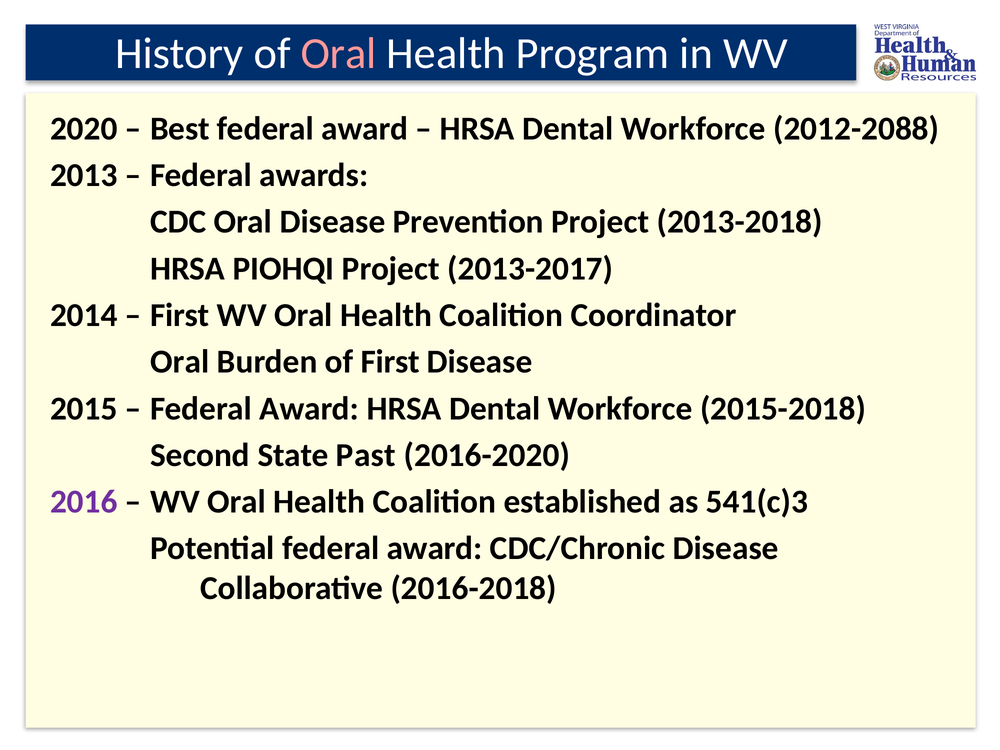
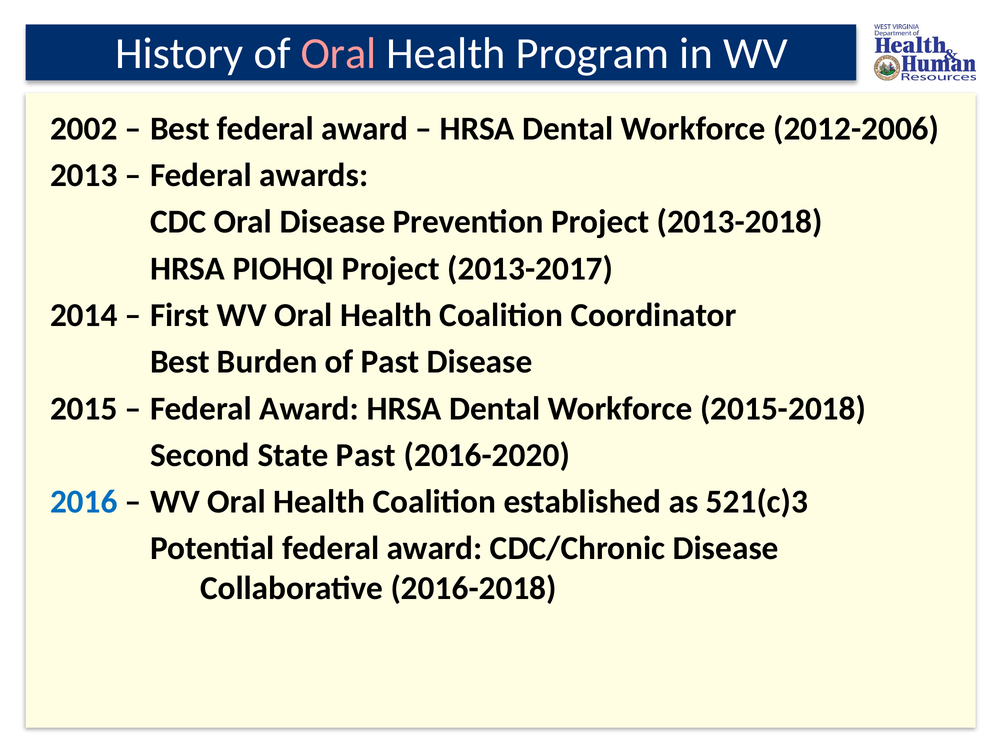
2020: 2020 -> 2002
2012-2088: 2012-2088 -> 2012-2006
Oral at (180, 362): Oral -> Best
of First: First -> Past
2016 colour: purple -> blue
541(c)3: 541(c)3 -> 521(c)3
